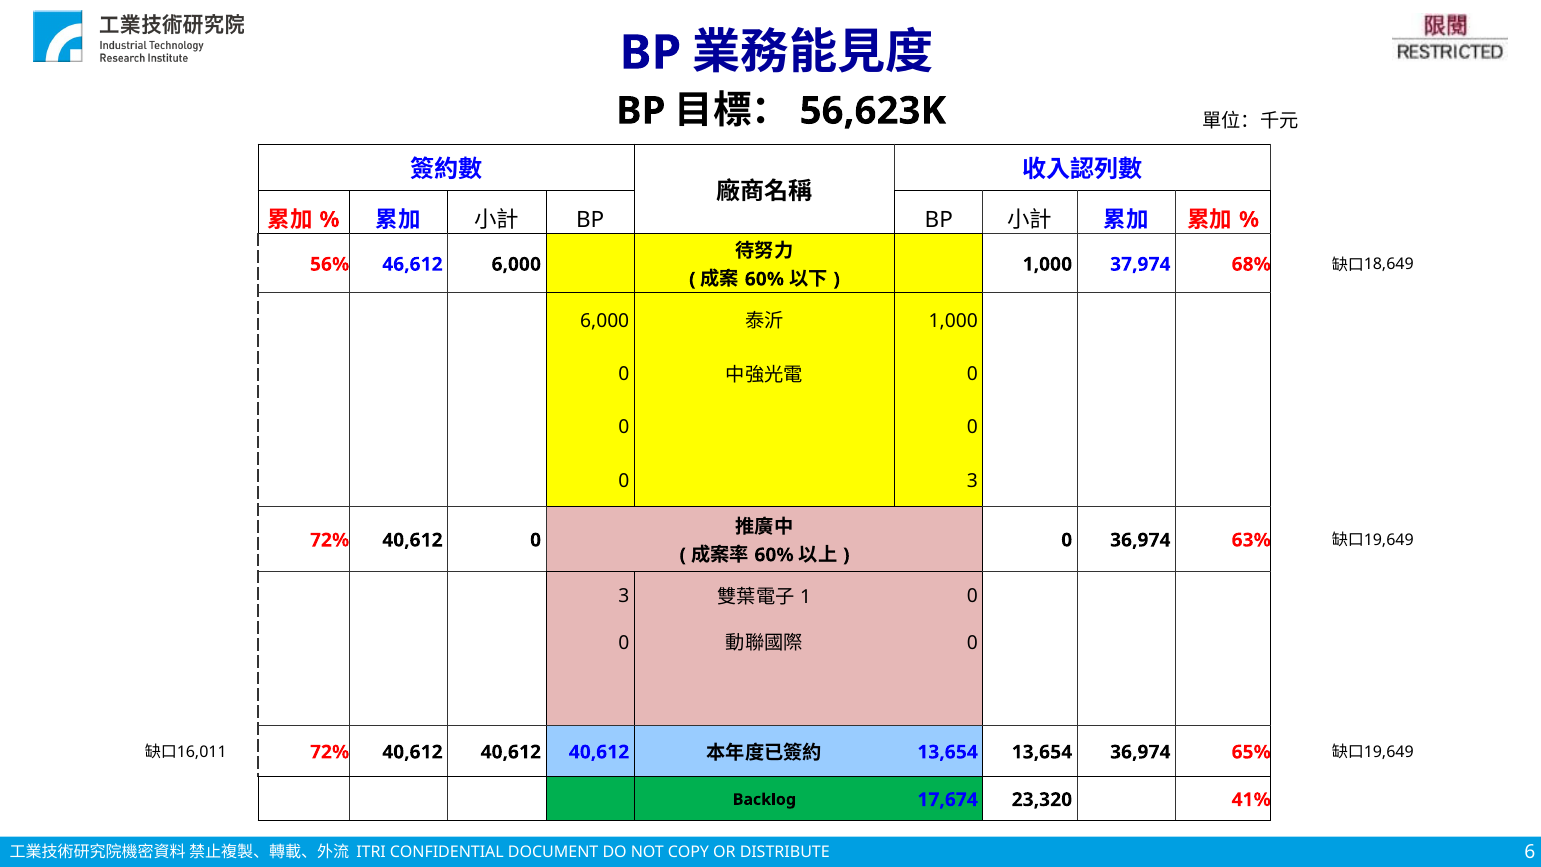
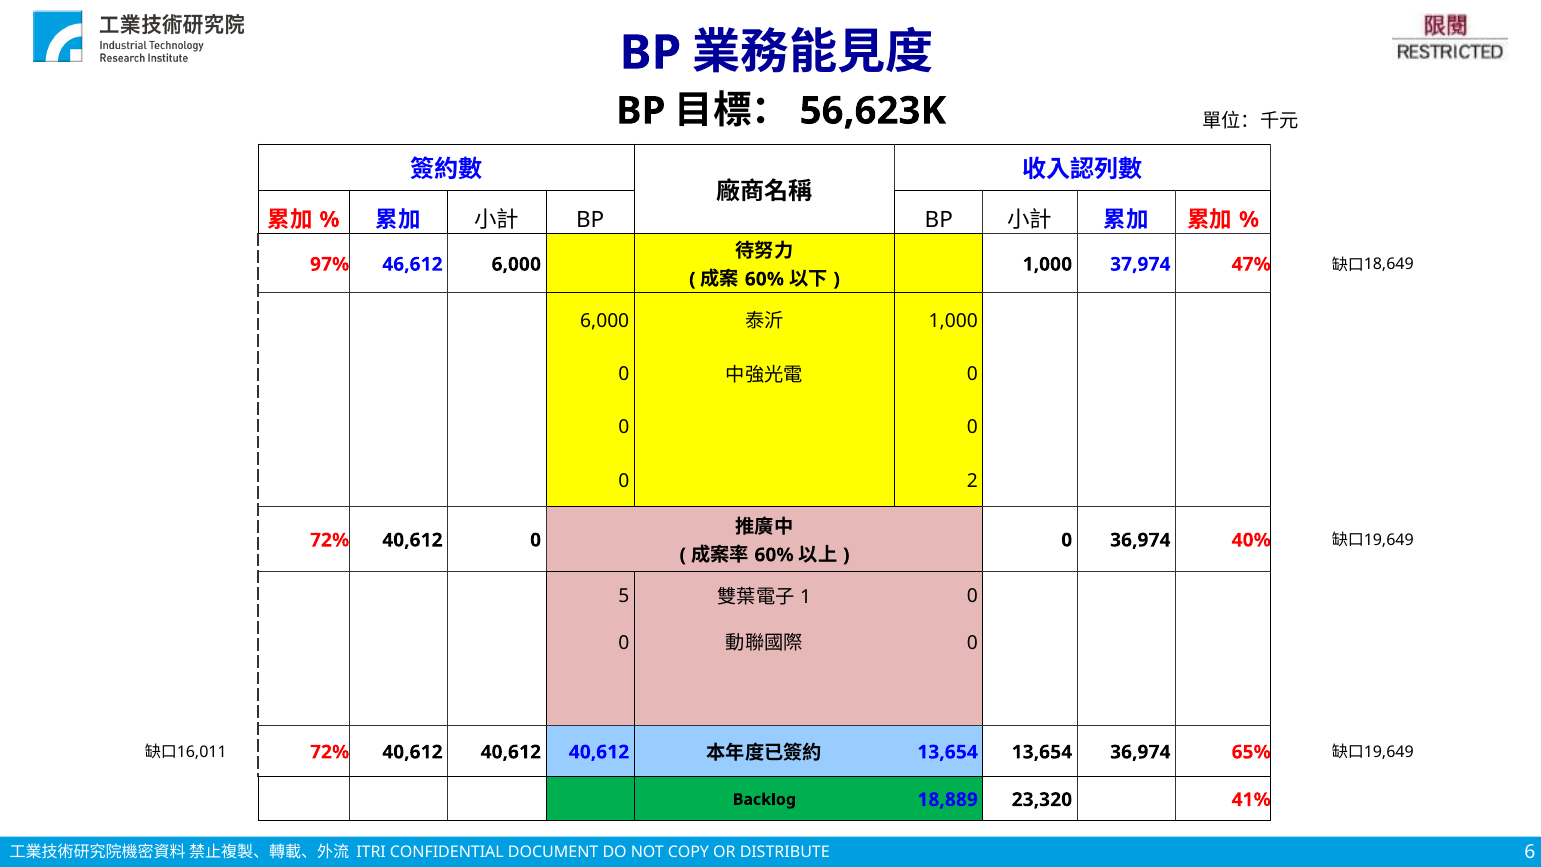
56%: 56% -> 97%
68%: 68% -> 47%
0 0 3: 3 -> 2
63%: 63% -> 40%
3 at (624, 596): 3 -> 5
17,674: 17,674 -> 18,889
